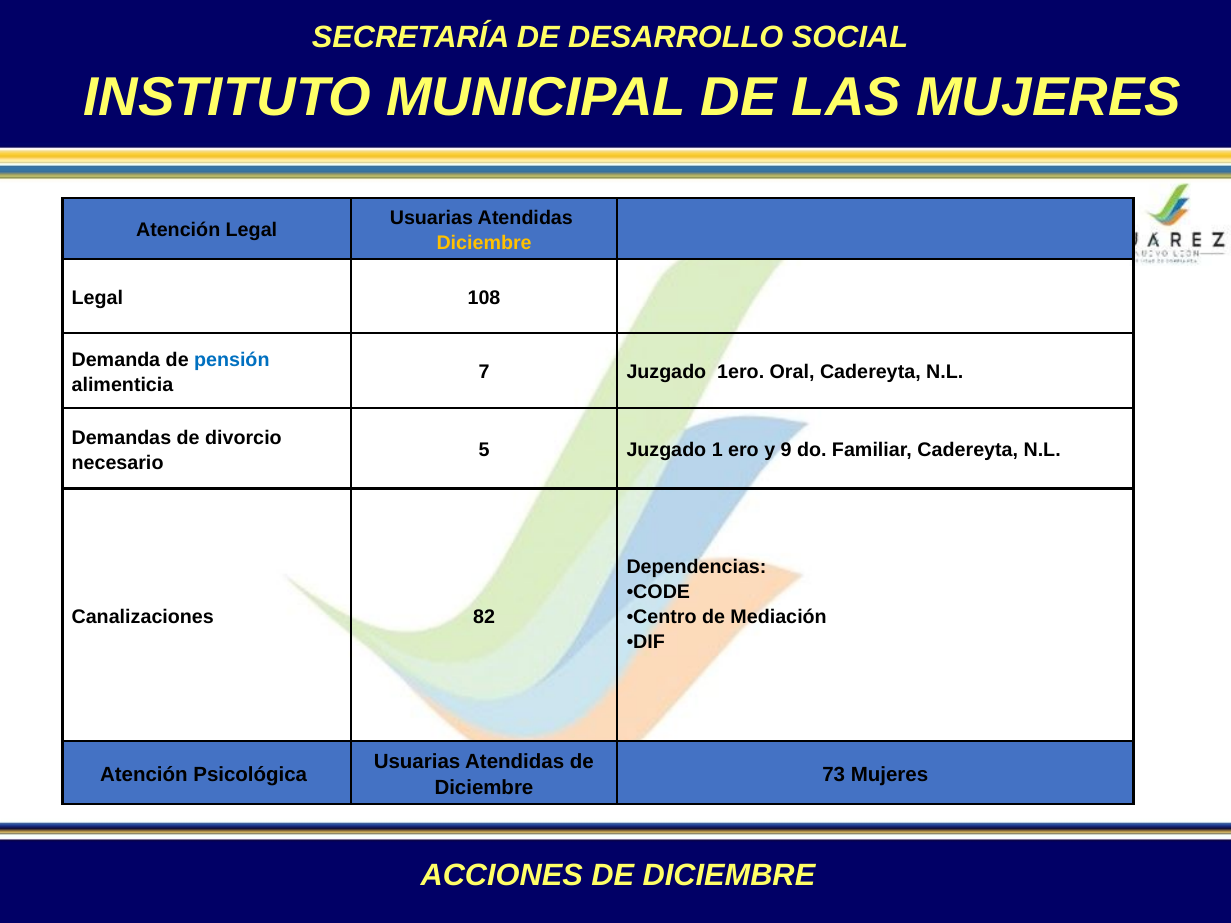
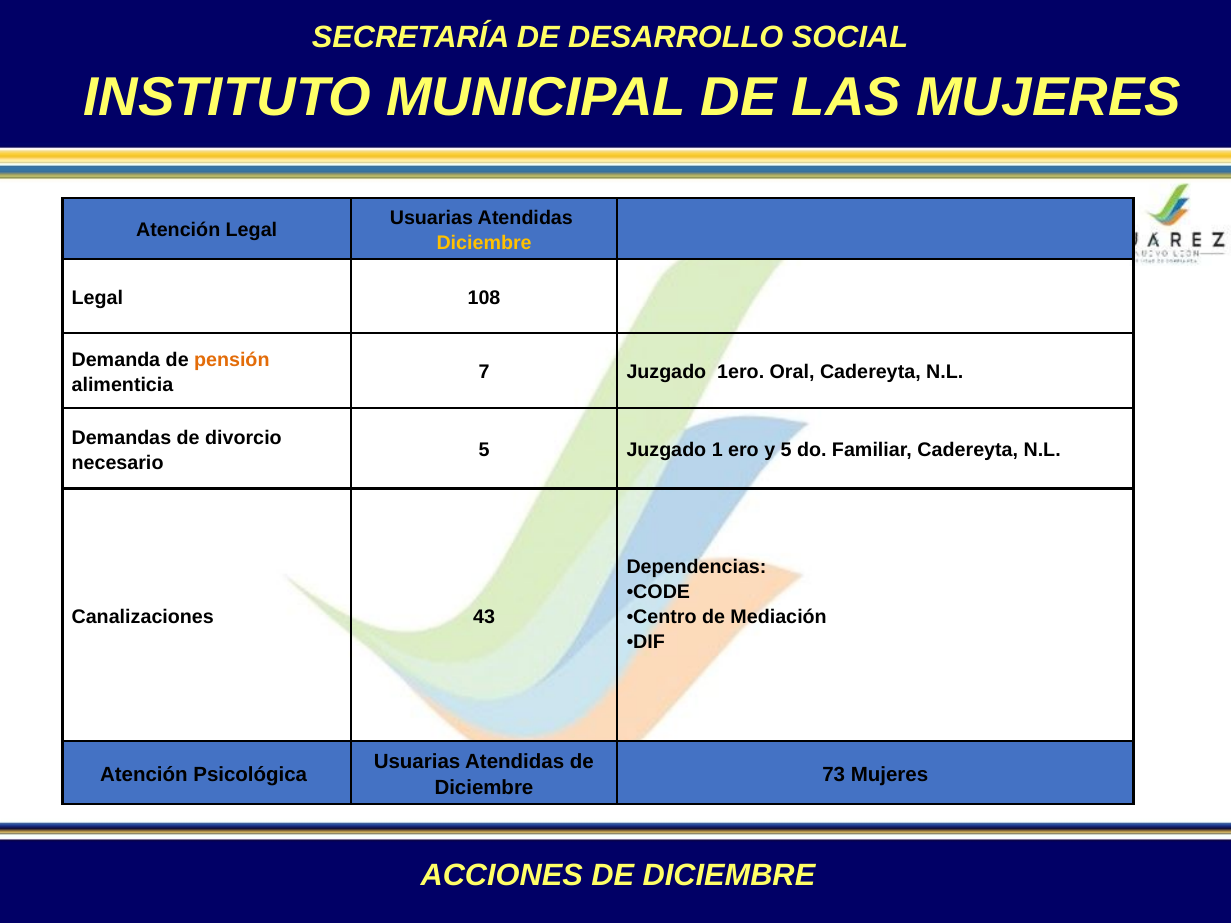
pensión colour: blue -> orange
y 9: 9 -> 5
82: 82 -> 43
